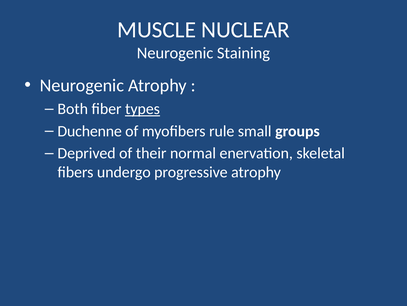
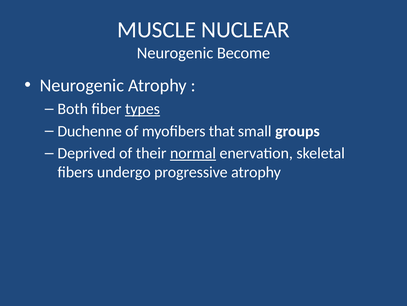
Staining: Staining -> Become
rule: rule -> that
normal underline: none -> present
